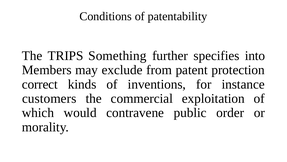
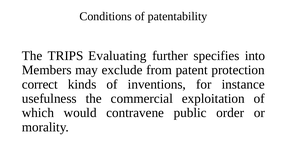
Something: Something -> Evaluating
customers: customers -> usefulness
